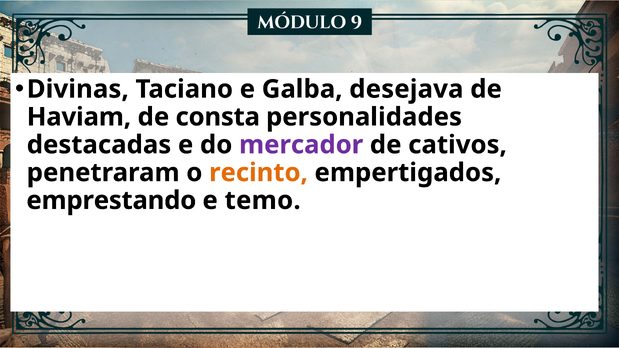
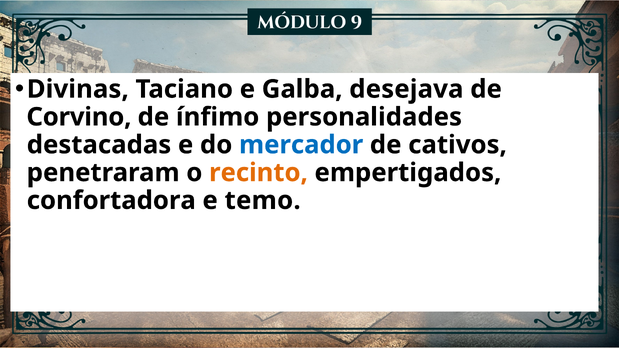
Haviam: Haviam -> Corvino
consta: consta -> ínfimo
mercador colour: purple -> blue
emprestando: emprestando -> confortadora
